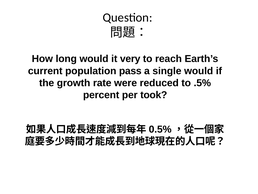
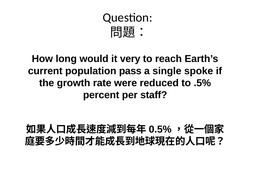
single would: would -> spoke
took: took -> staff
